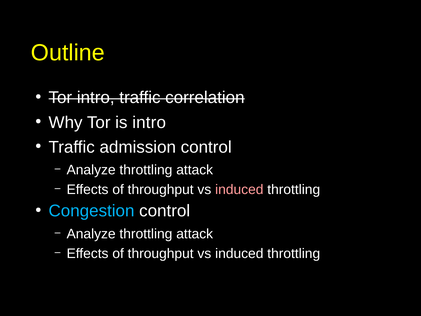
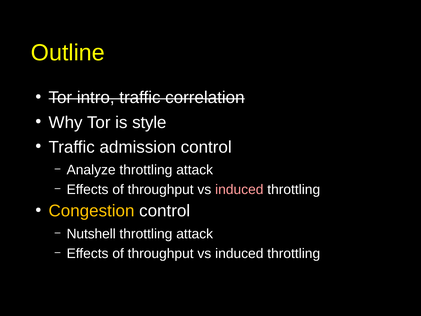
is intro: intro -> style
Congestion colour: light blue -> yellow
Analyze at (91, 234): Analyze -> Nutshell
